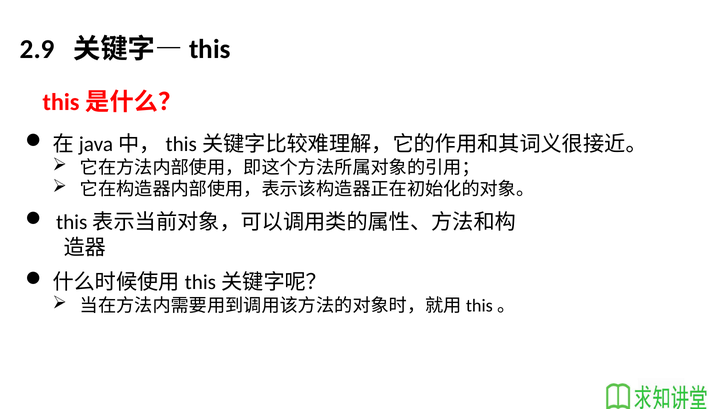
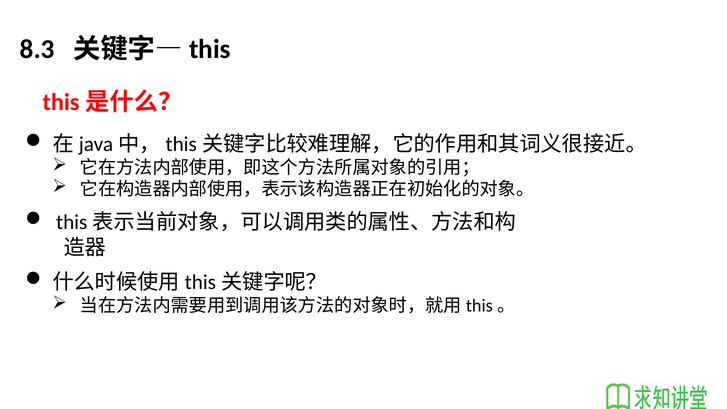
2.9: 2.9 -> 8.3
